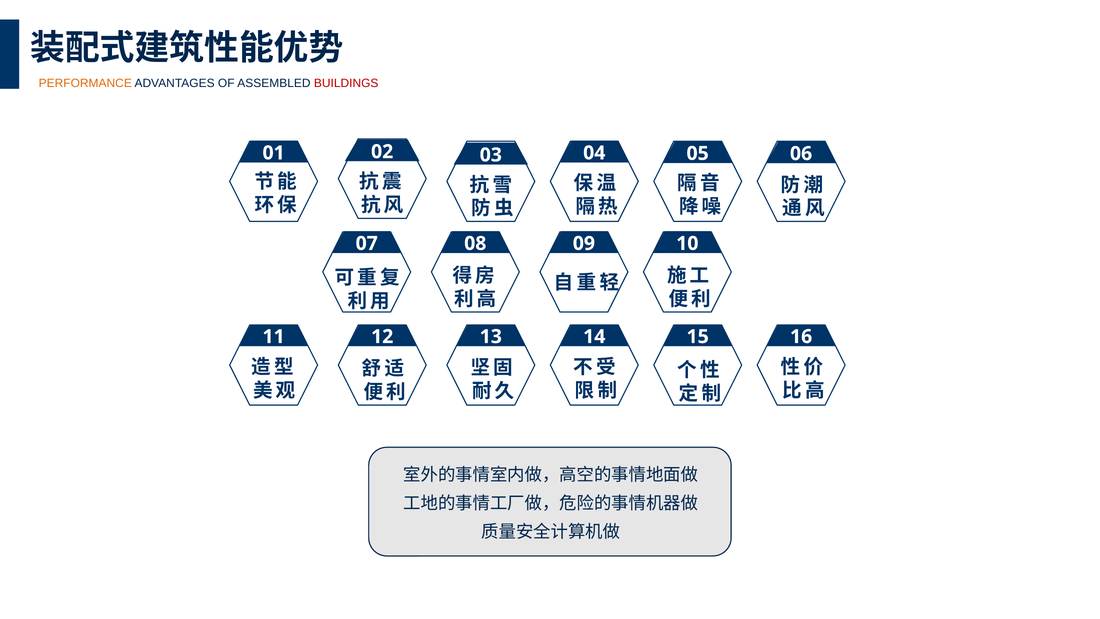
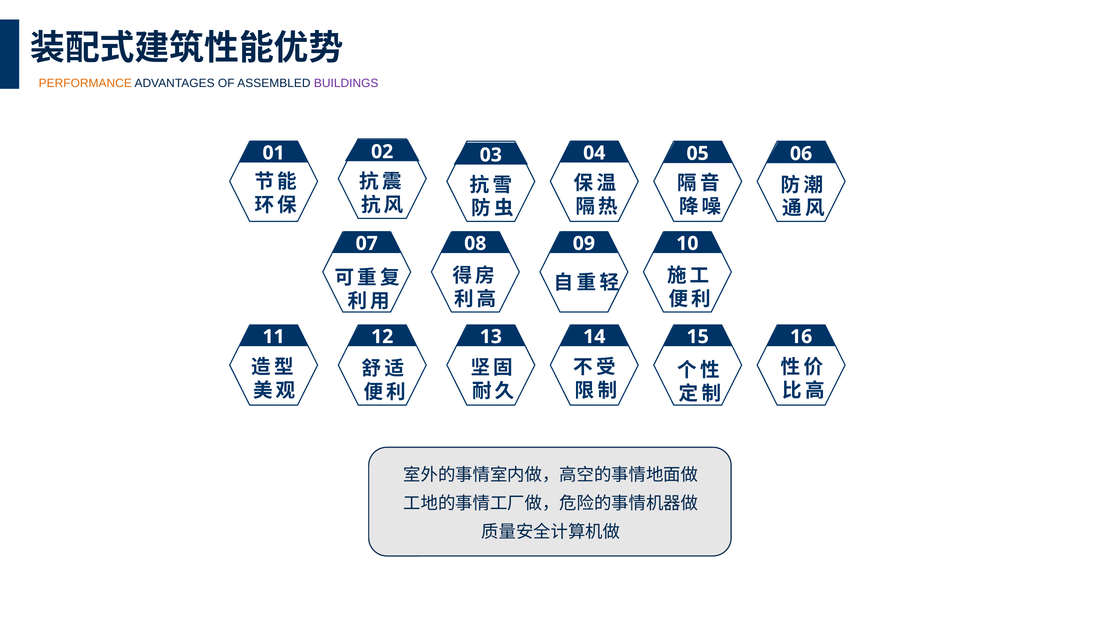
BUILDINGS colour: red -> purple
